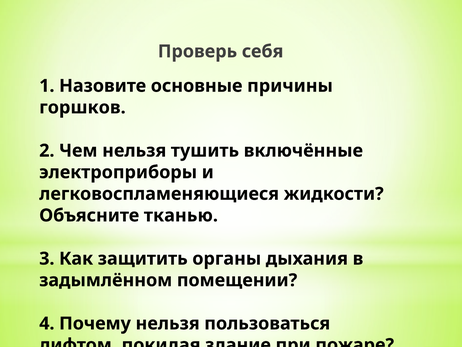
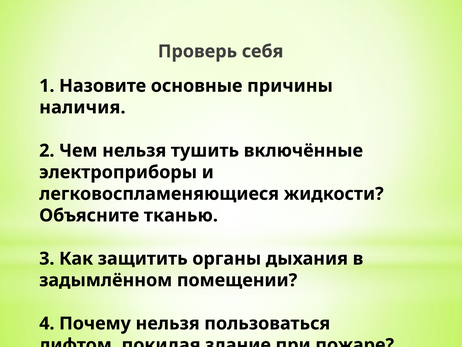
горшков: горшков -> наличия
